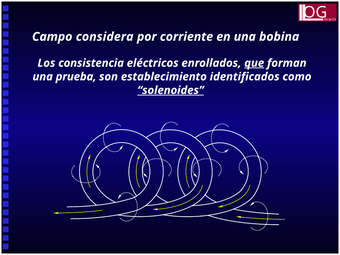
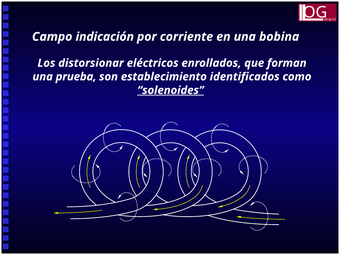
considera: considera -> indicación
consistencia: consistencia -> distorsionar
que underline: present -> none
